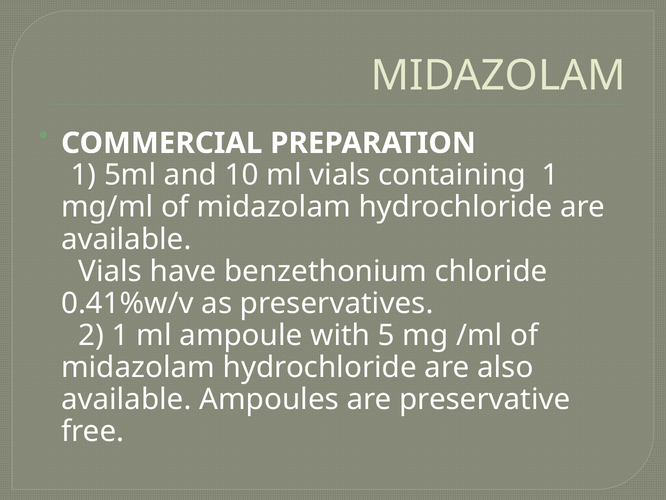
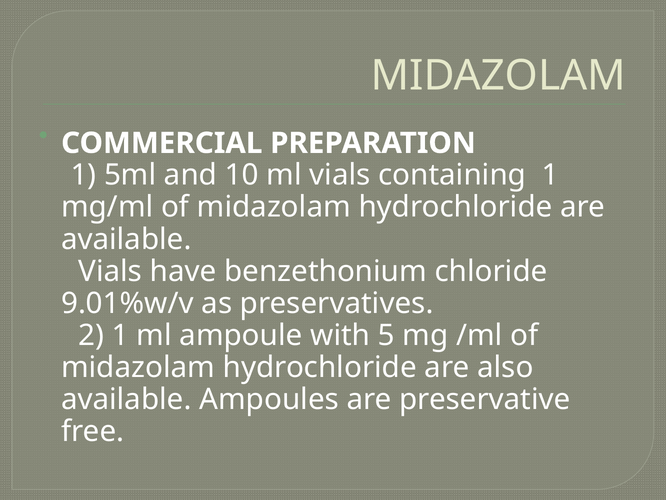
0.41%w/v: 0.41%w/v -> 9.01%w/v
